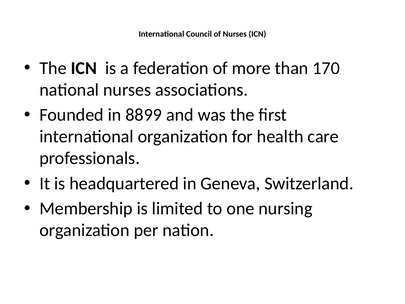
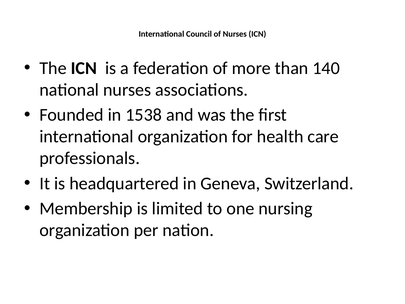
170: 170 -> 140
8899: 8899 -> 1538
